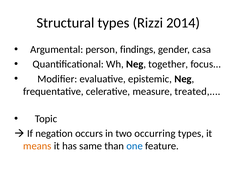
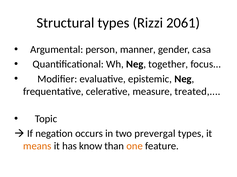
2014: 2014 -> 2061
findings: findings -> manner
occurring: occurring -> prevergal
same: same -> know
one colour: blue -> orange
